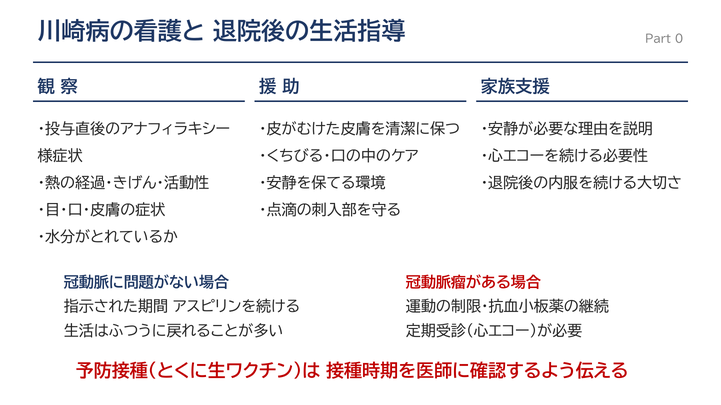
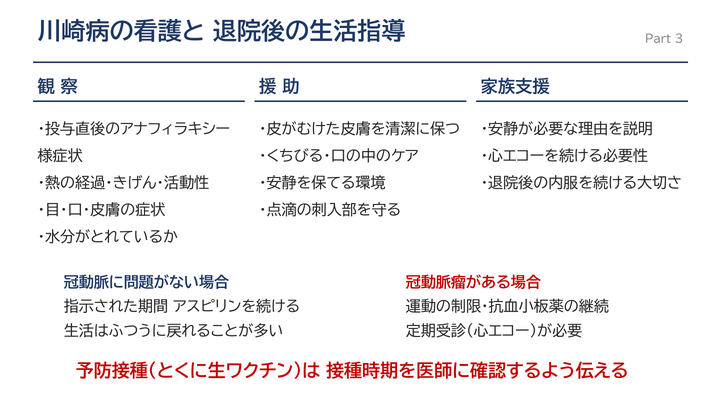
0: 0 -> 3
